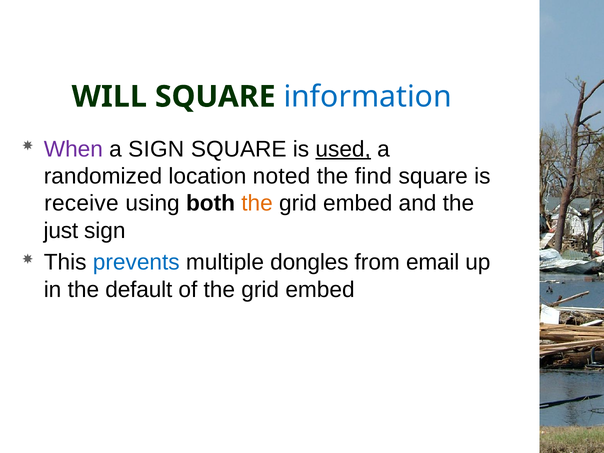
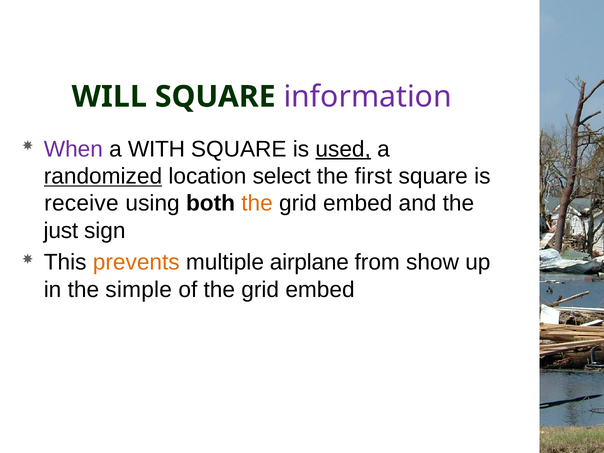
information colour: blue -> purple
a SIGN: SIGN -> WITH
randomized underline: none -> present
noted: noted -> select
find: find -> first
prevents colour: blue -> orange
dongles: dongles -> airplane
email: email -> show
default: default -> simple
